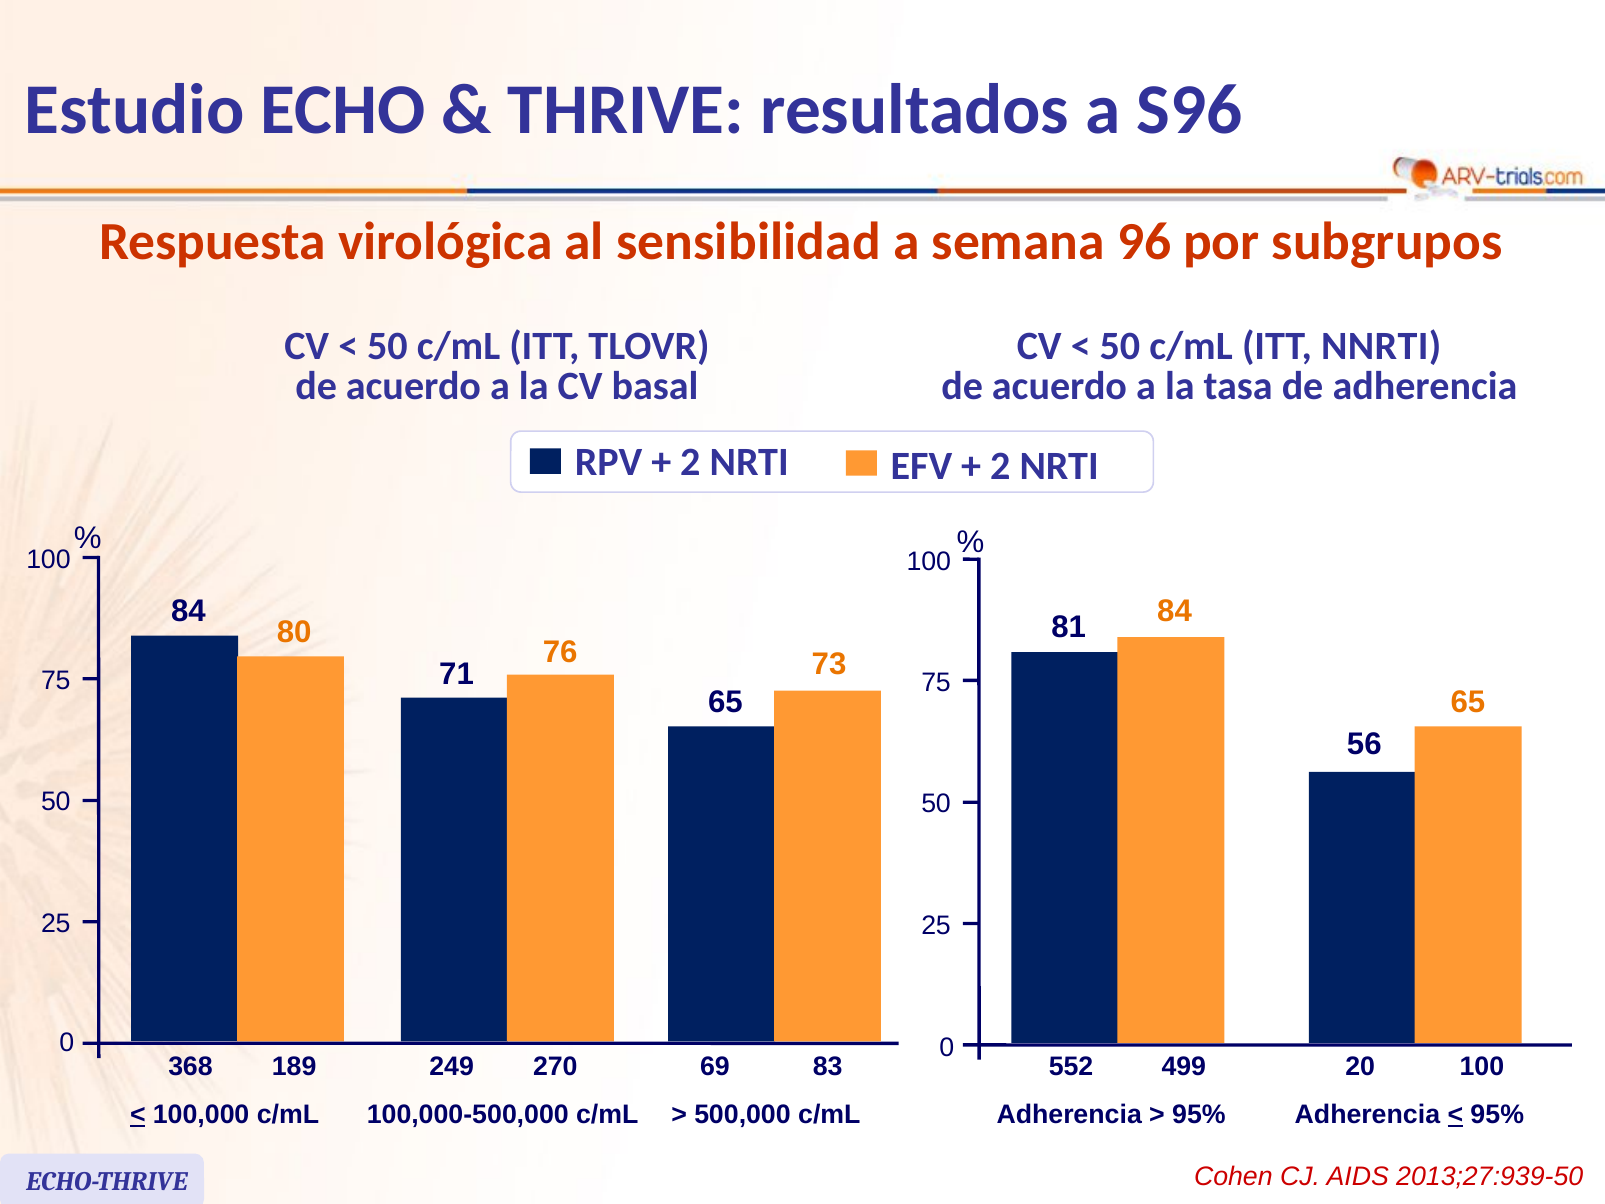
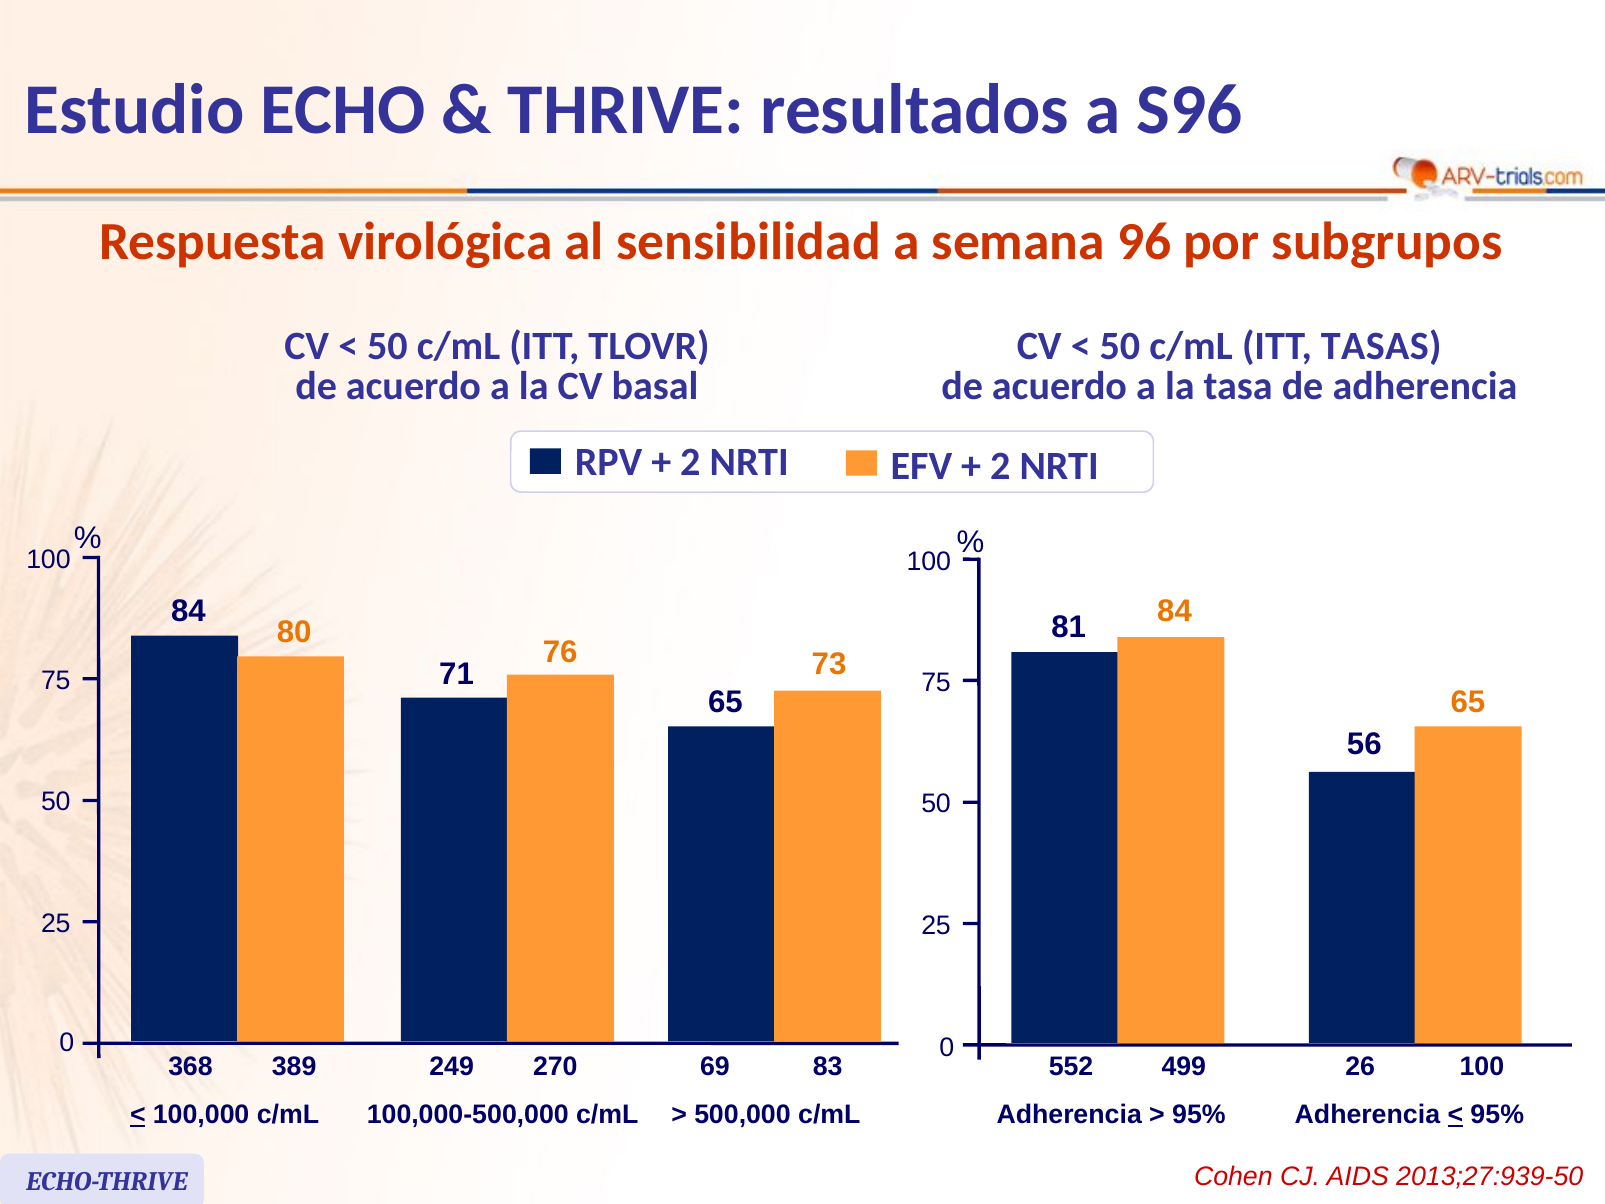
NNRTI: NNRTI -> TASAS
189: 189 -> 389
20: 20 -> 26
